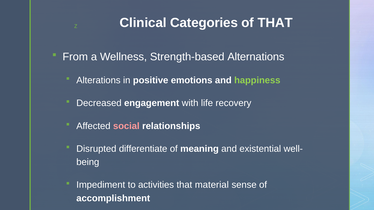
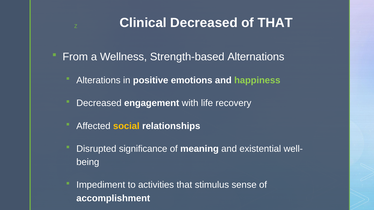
Clinical Categories: Categories -> Decreased
social colour: pink -> yellow
differentiate: differentiate -> significance
material: material -> stimulus
